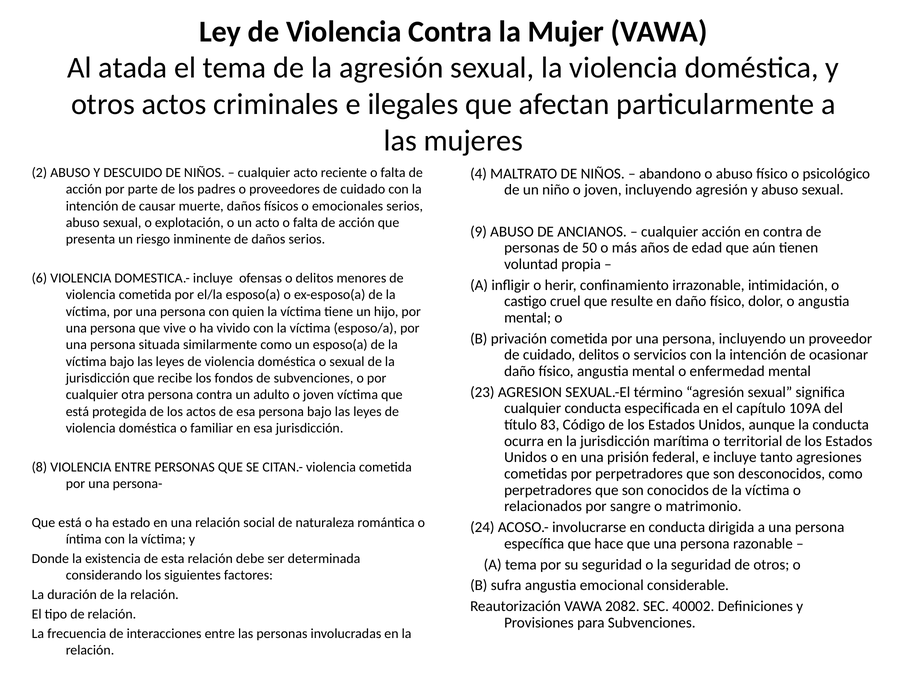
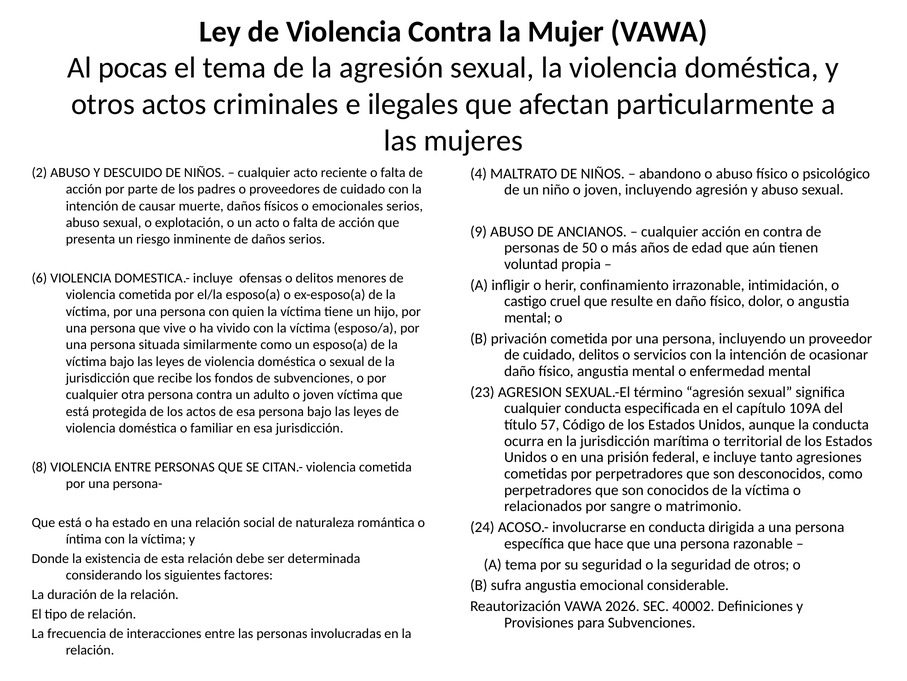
atada: atada -> pocas
83: 83 -> 57
2082: 2082 -> 2026
